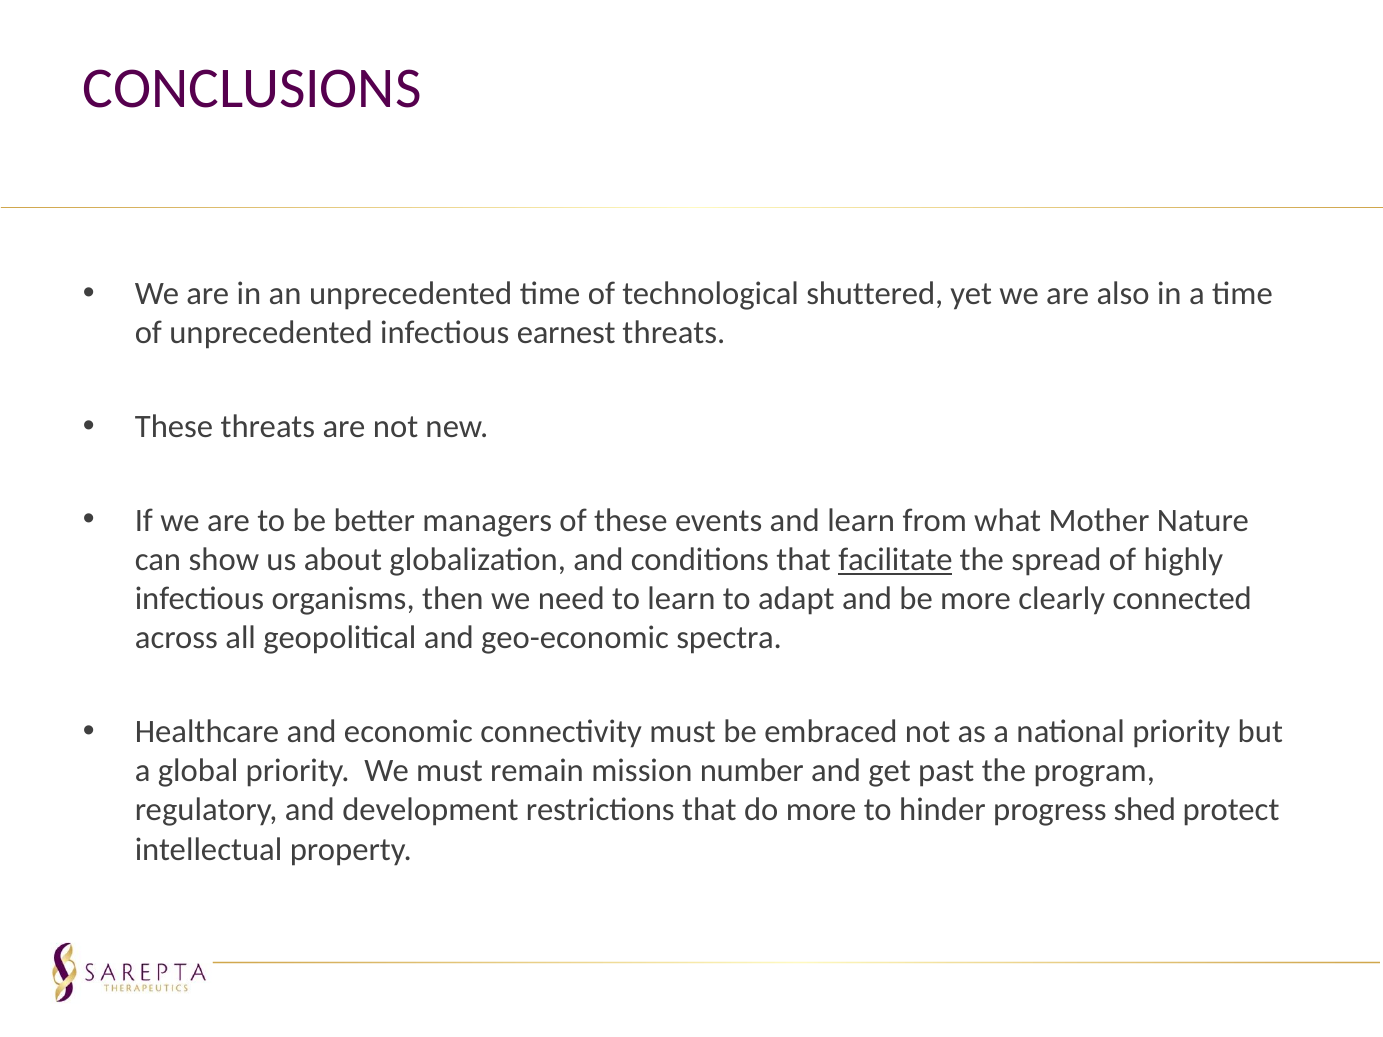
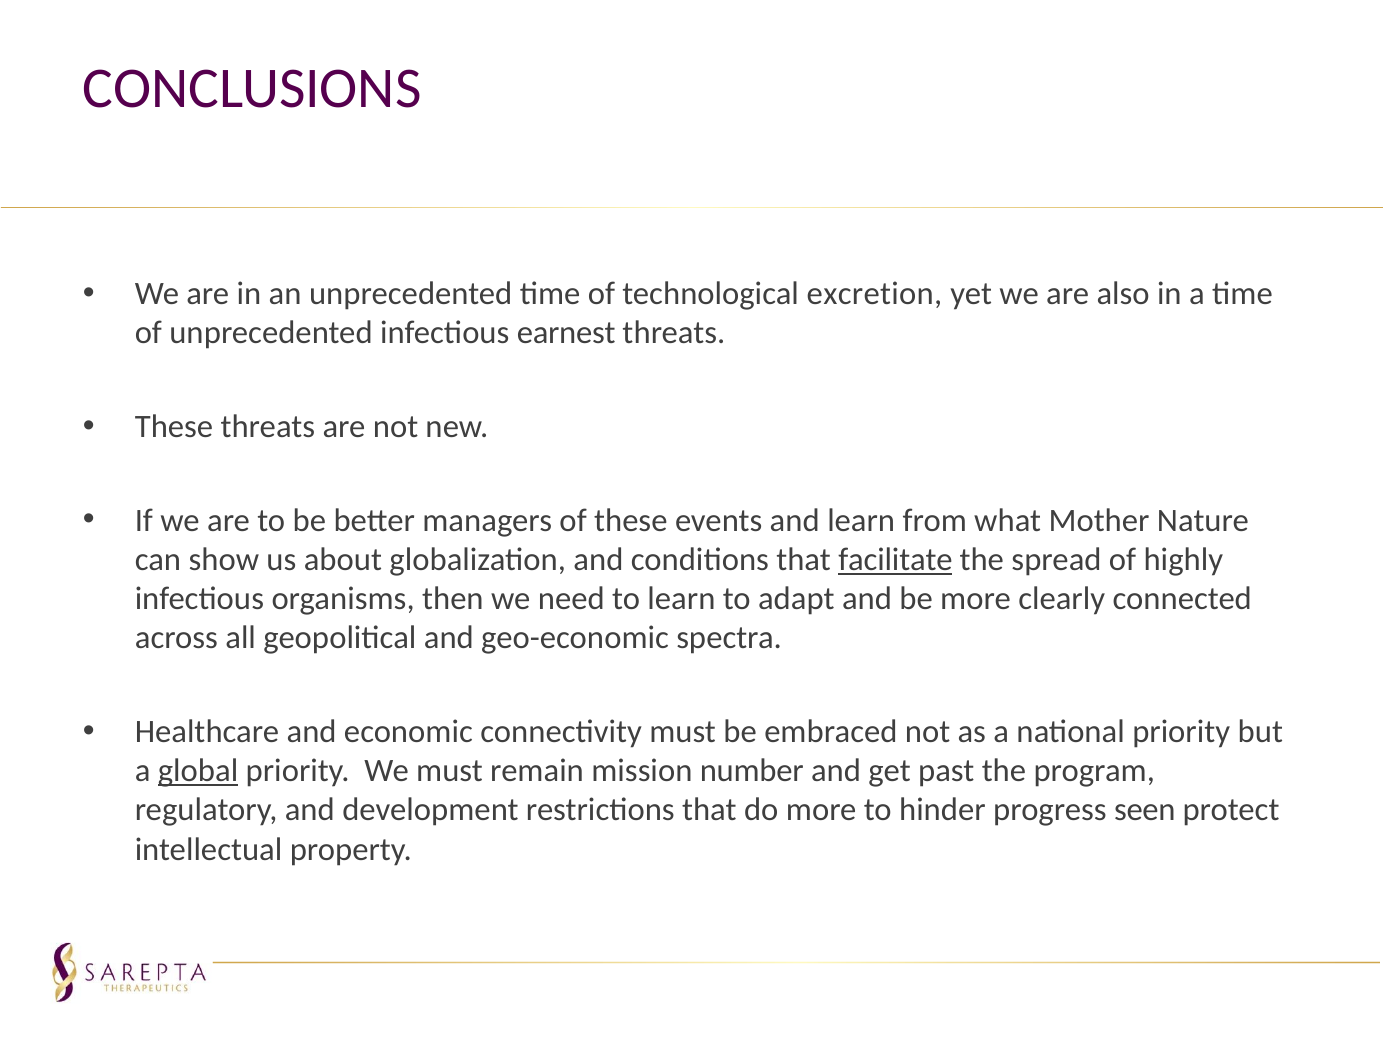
shuttered: shuttered -> excretion
global underline: none -> present
shed: shed -> seen
